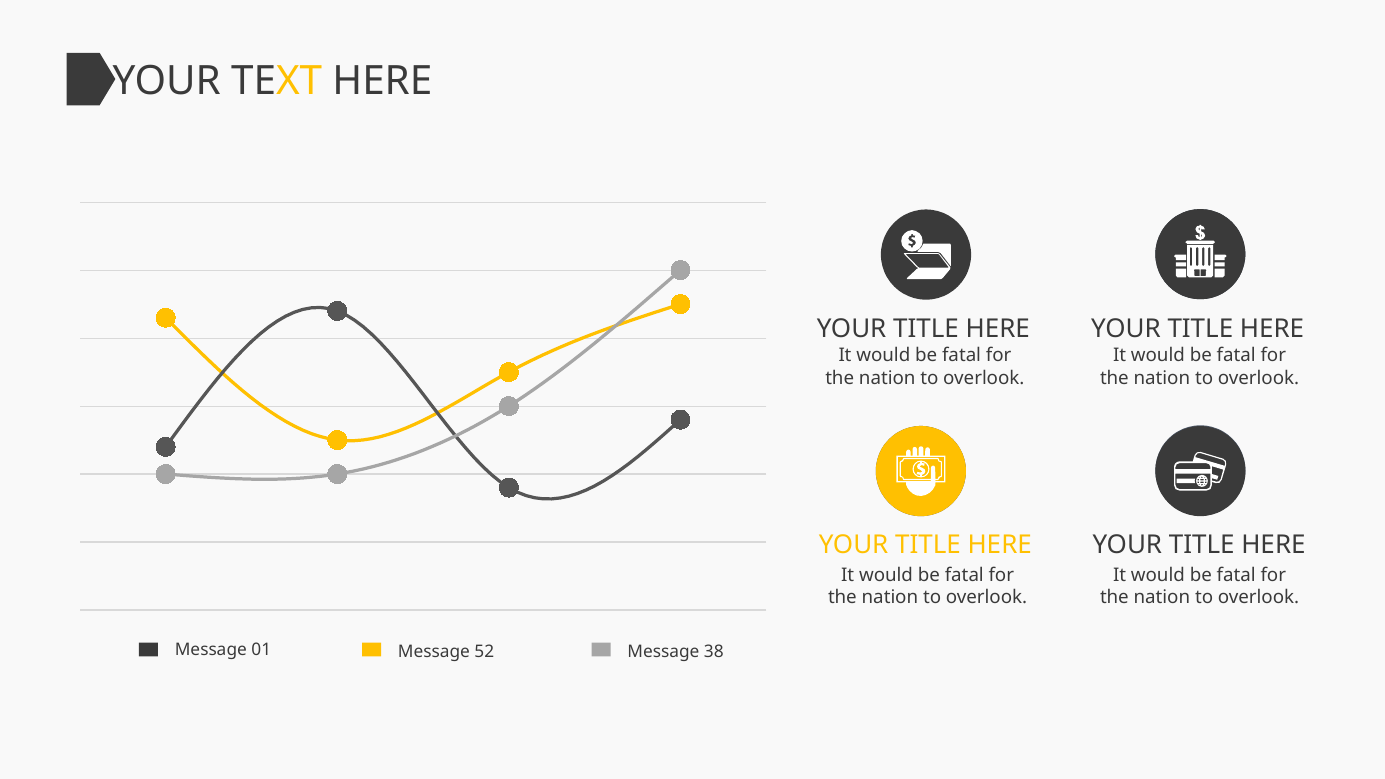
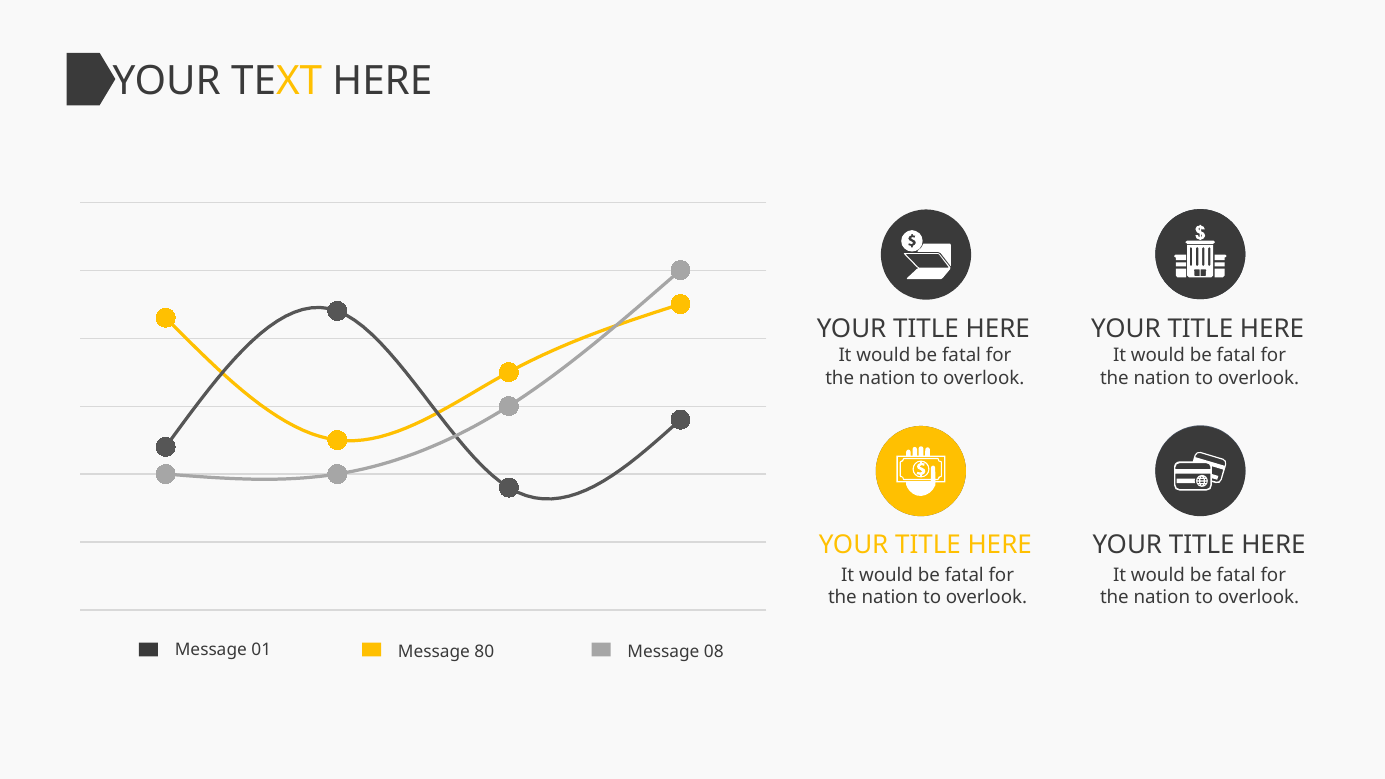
52: 52 -> 80
38: 38 -> 08
